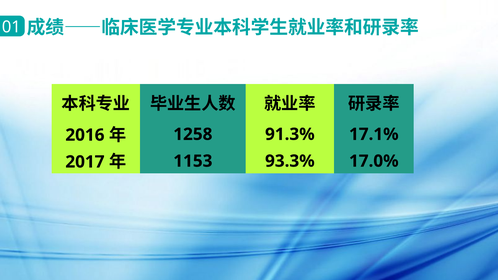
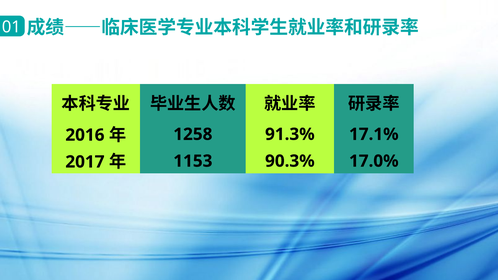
93.3%: 93.3% -> 90.3%
